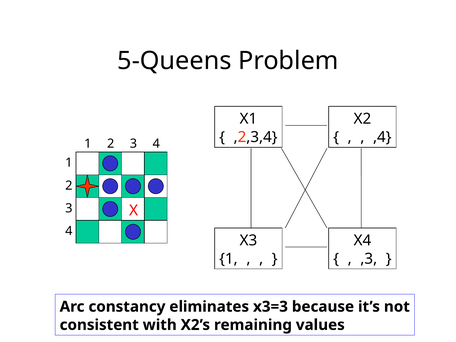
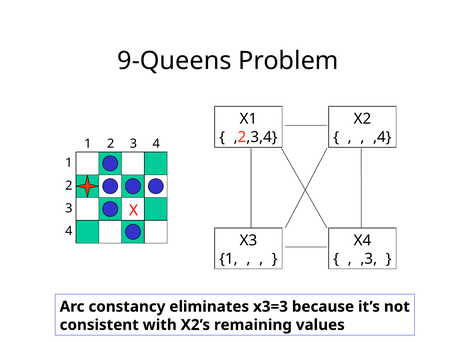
5-Queens: 5-Queens -> 9-Queens
